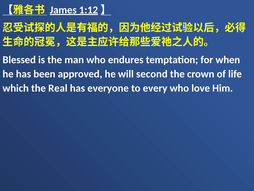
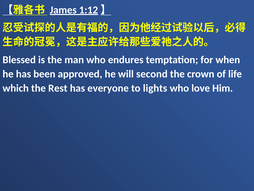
Real: Real -> Rest
every: every -> lights
